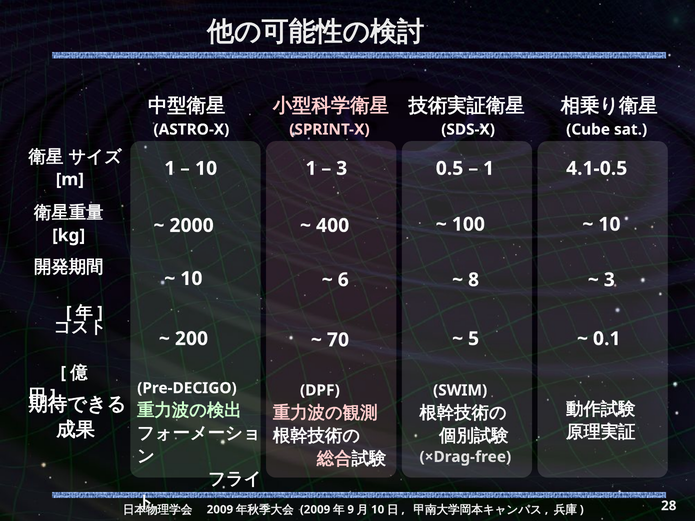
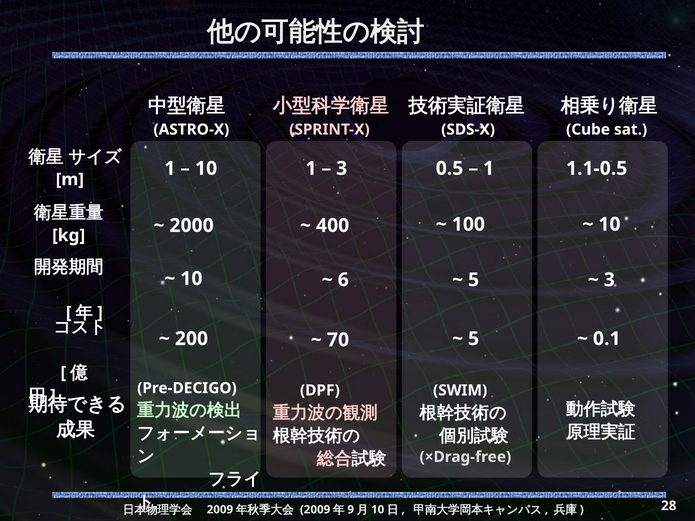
4.1-0.5: 4.1-0.5 -> 1.1-0.5
8 at (474, 280): 8 -> 5
